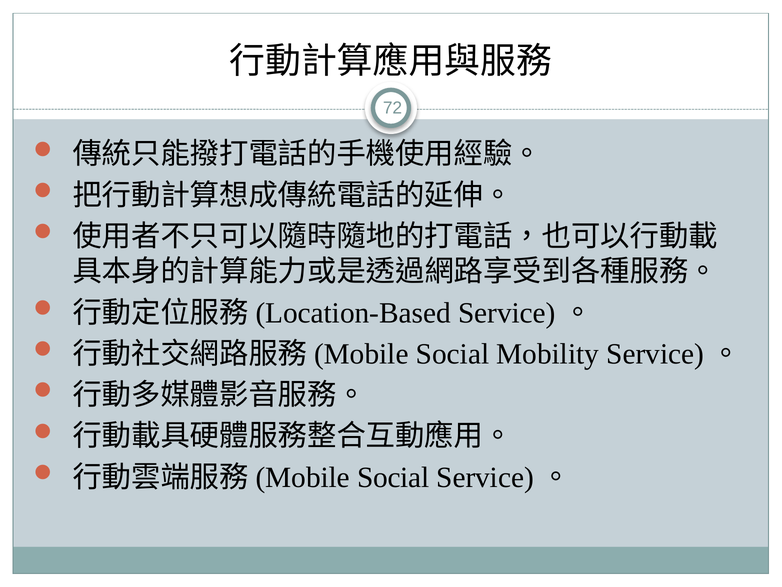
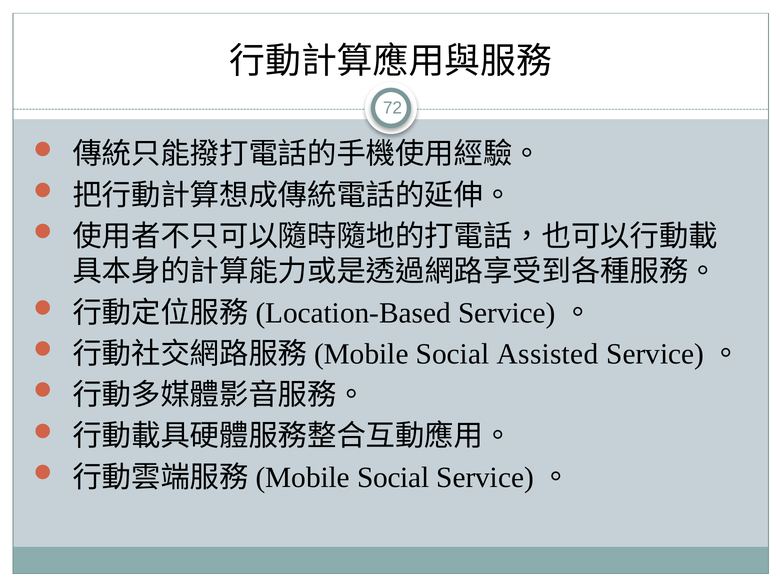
Mobility: Mobility -> Assisted
